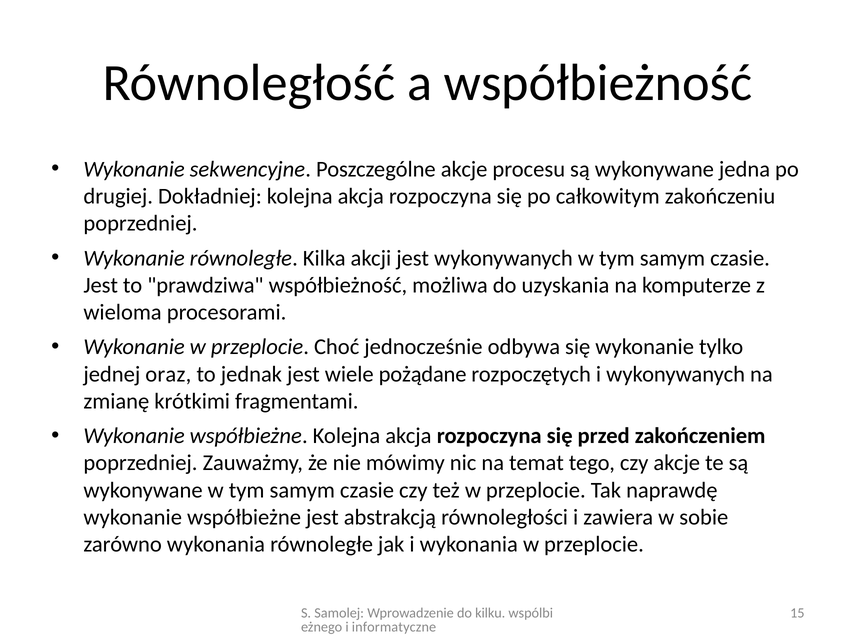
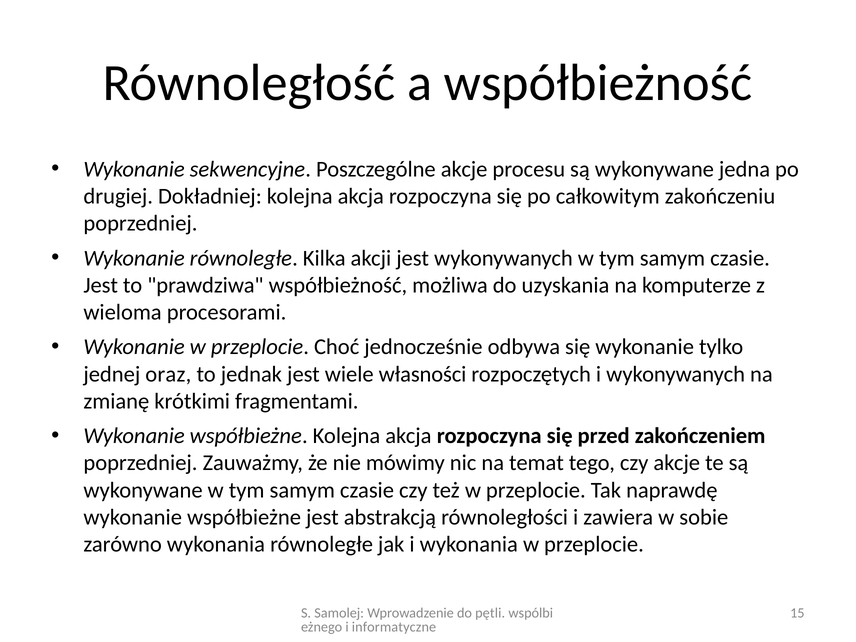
pożądane: pożądane -> własności
kilku: kilku -> pętli
